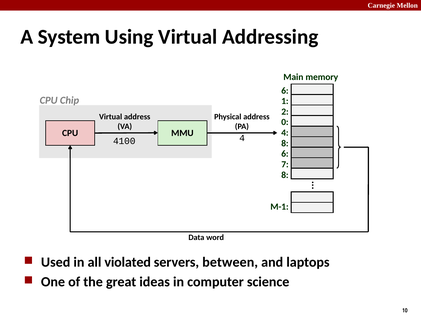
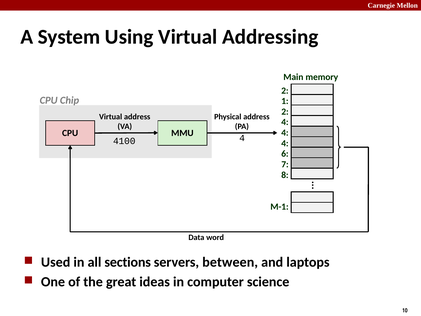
6 at (285, 91): 6 -> 2
0 at (285, 122): 0 -> 4
8 at (285, 143): 8 -> 4
violated: violated -> sections
